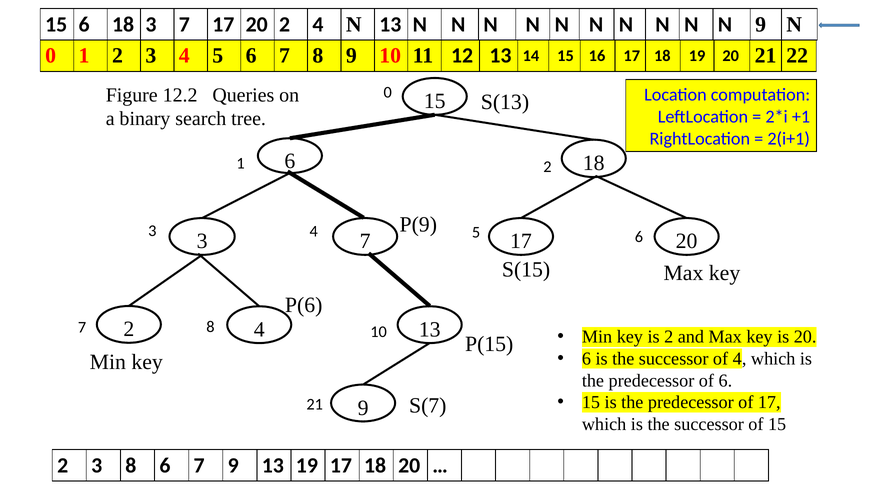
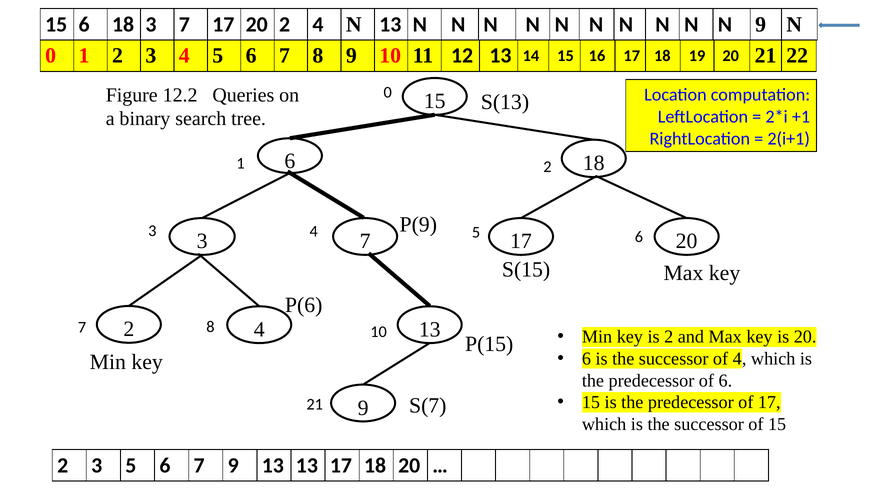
3 8: 8 -> 5
13 19: 19 -> 13
